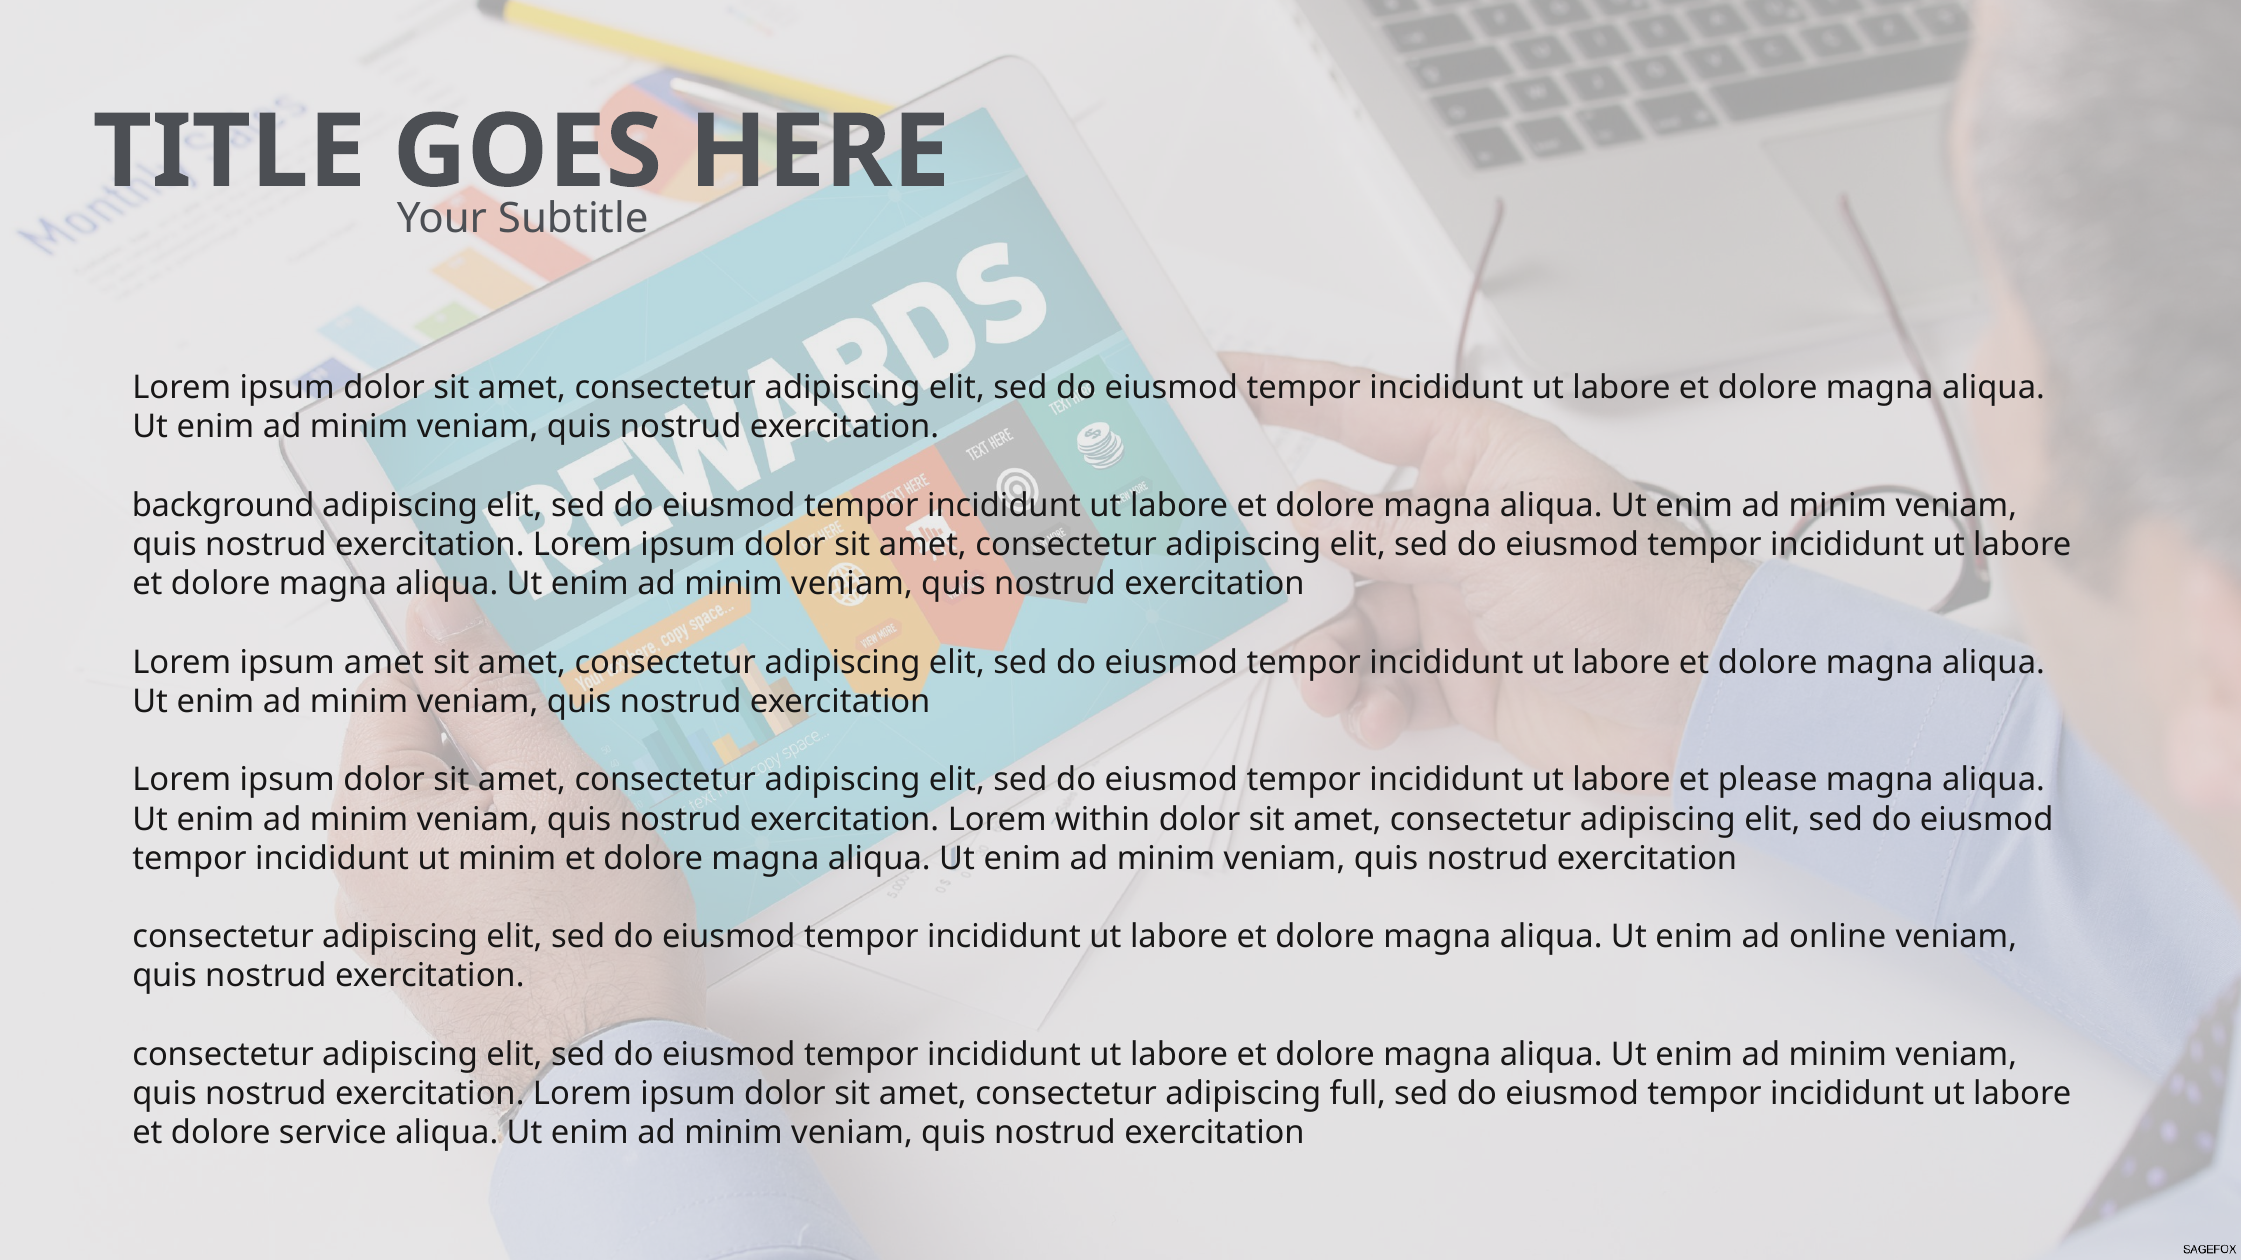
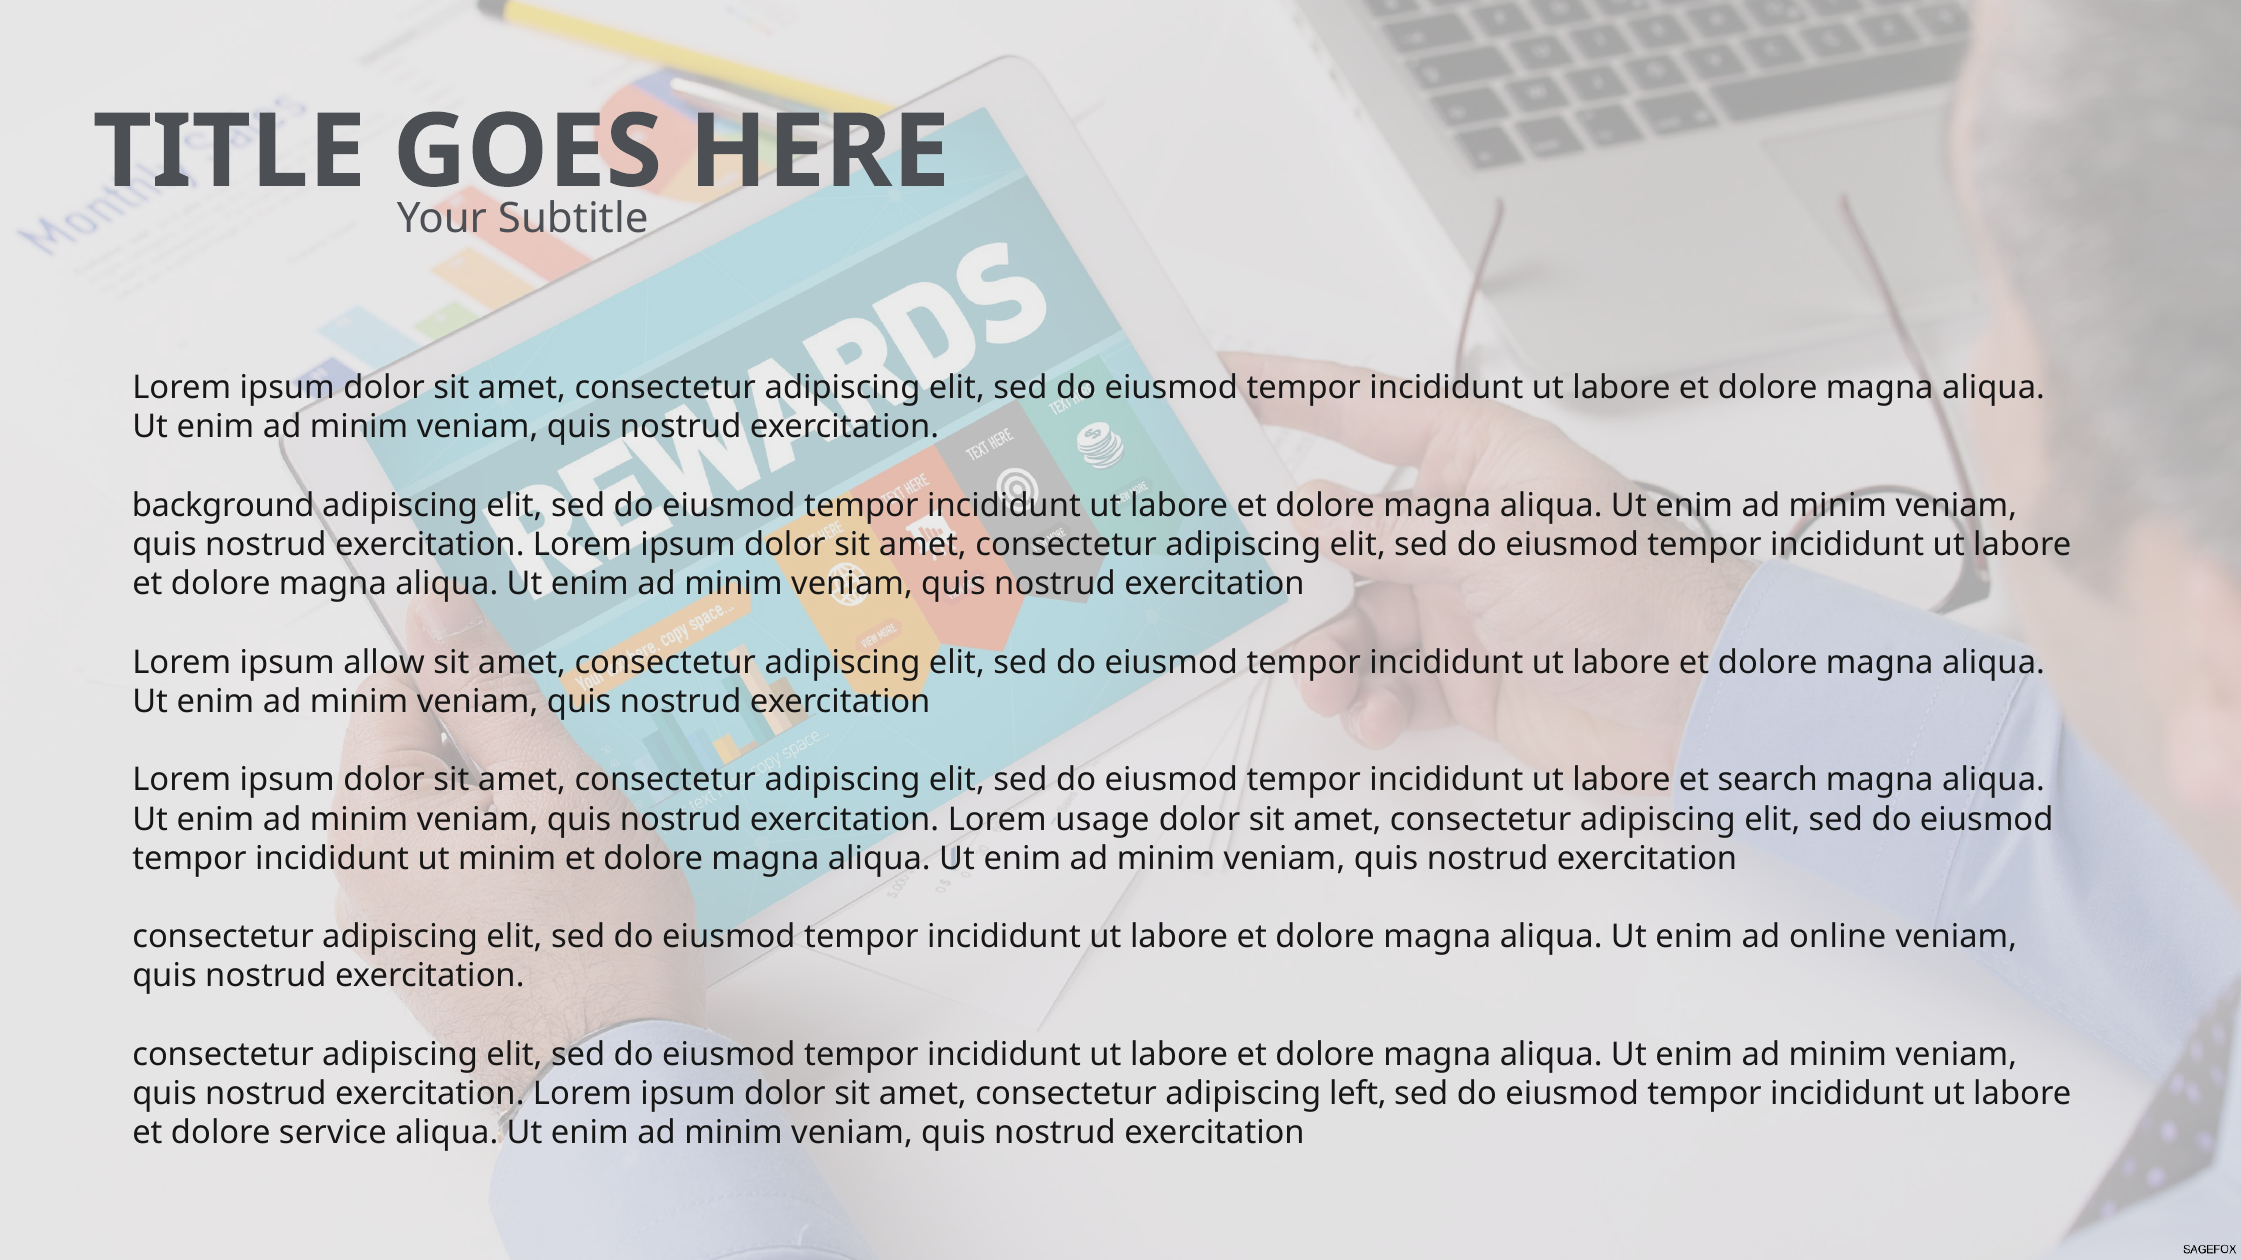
ipsum amet: amet -> allow
please: please -> search
within: within -> usage
full: full -> left
